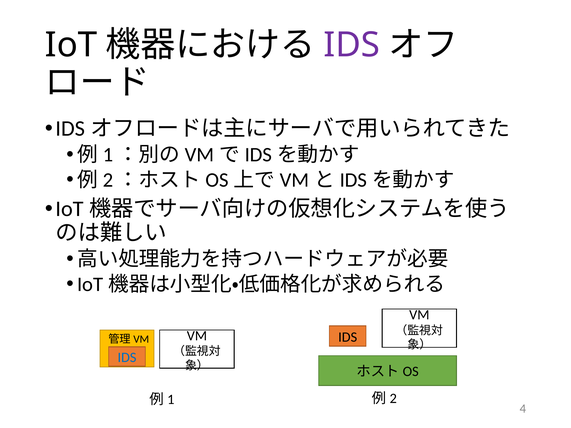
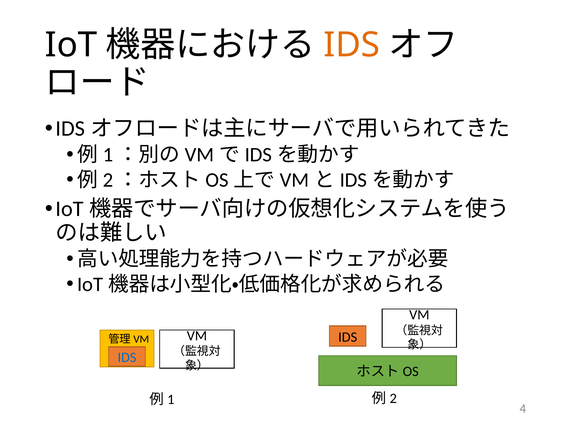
IDS at (352, 45) colour: purple -> orange
